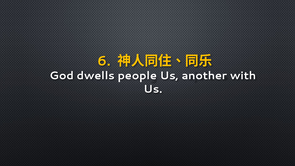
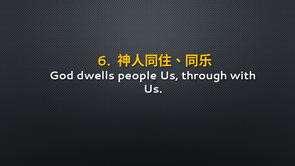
another: another -> through
